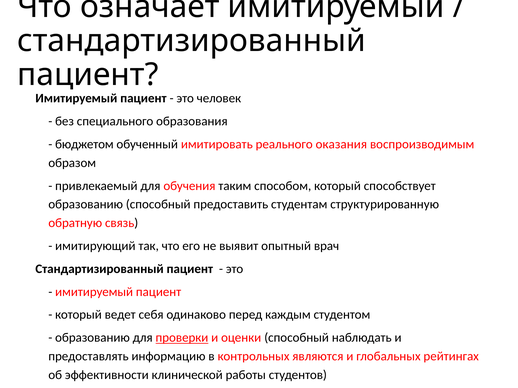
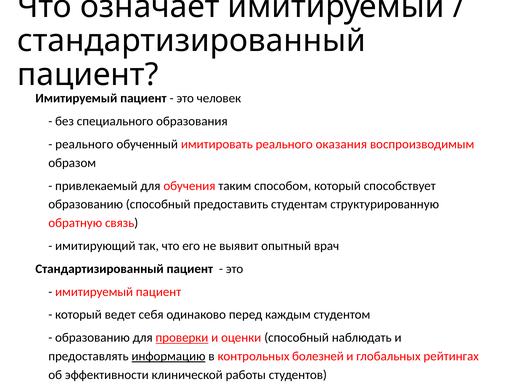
бюджетом at (84, 144): бюджетом -> реального
информацию underline: none -> present
являются: являются -> болезней
